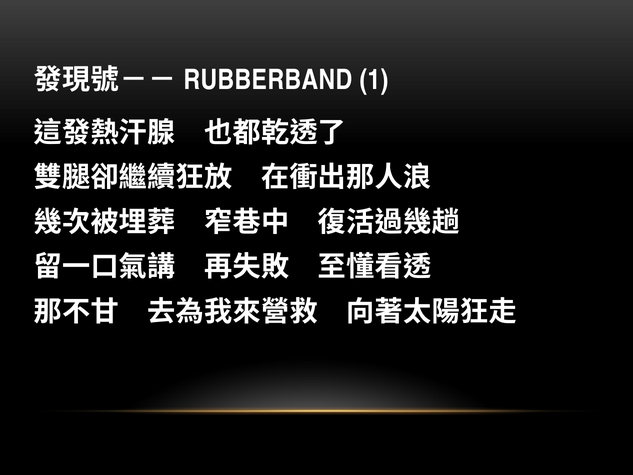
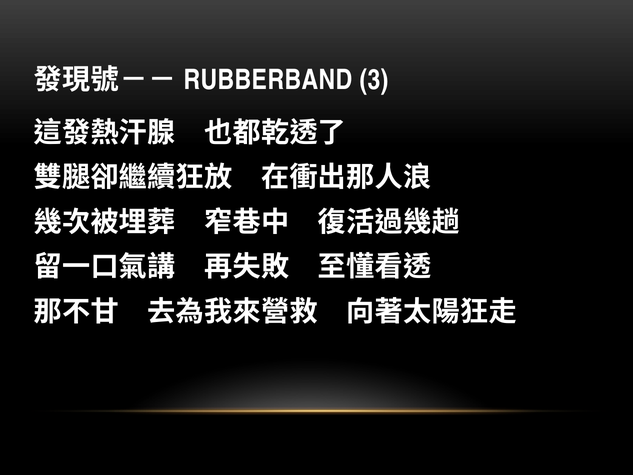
1: 1 -> 3
